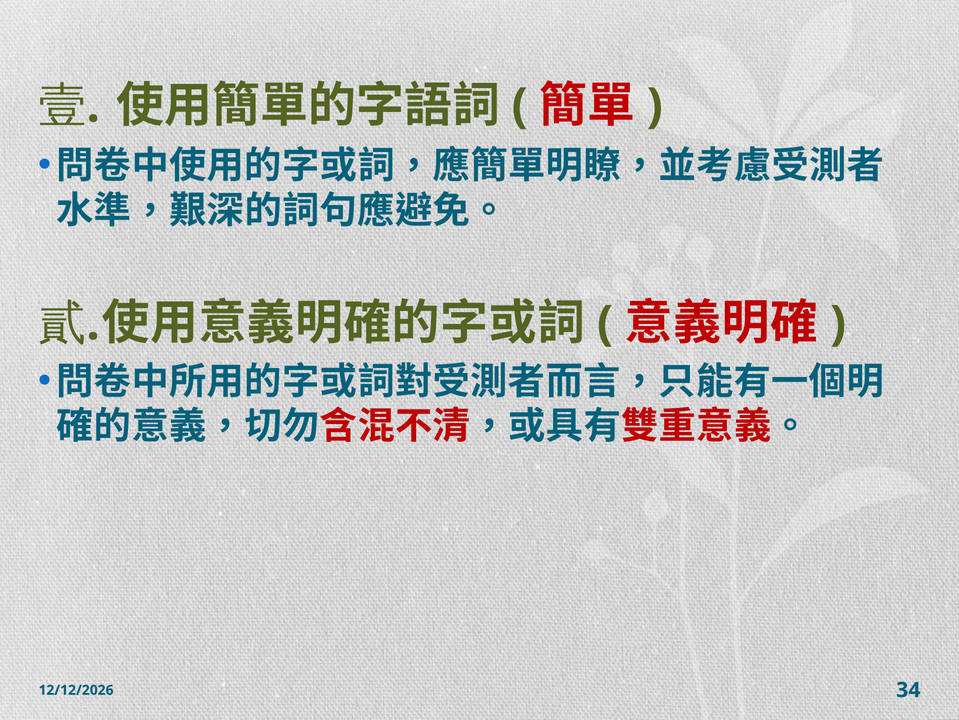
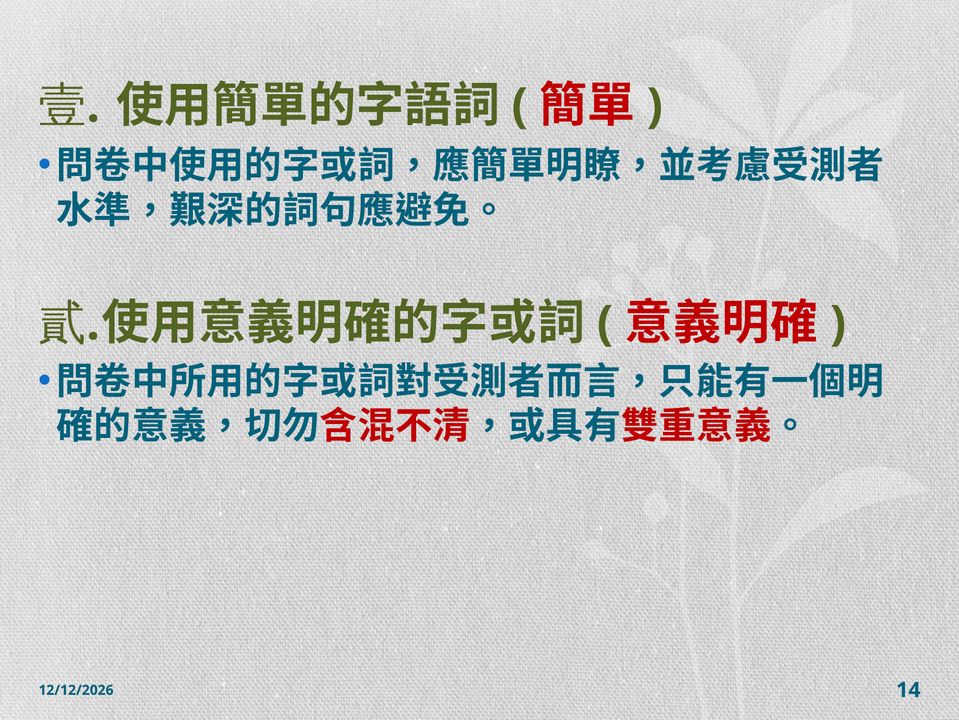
34: 34 -> 14
